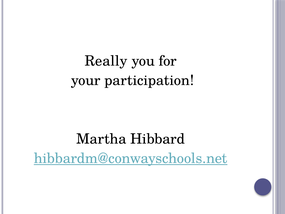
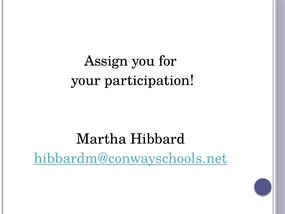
Really: Really -> Assign
